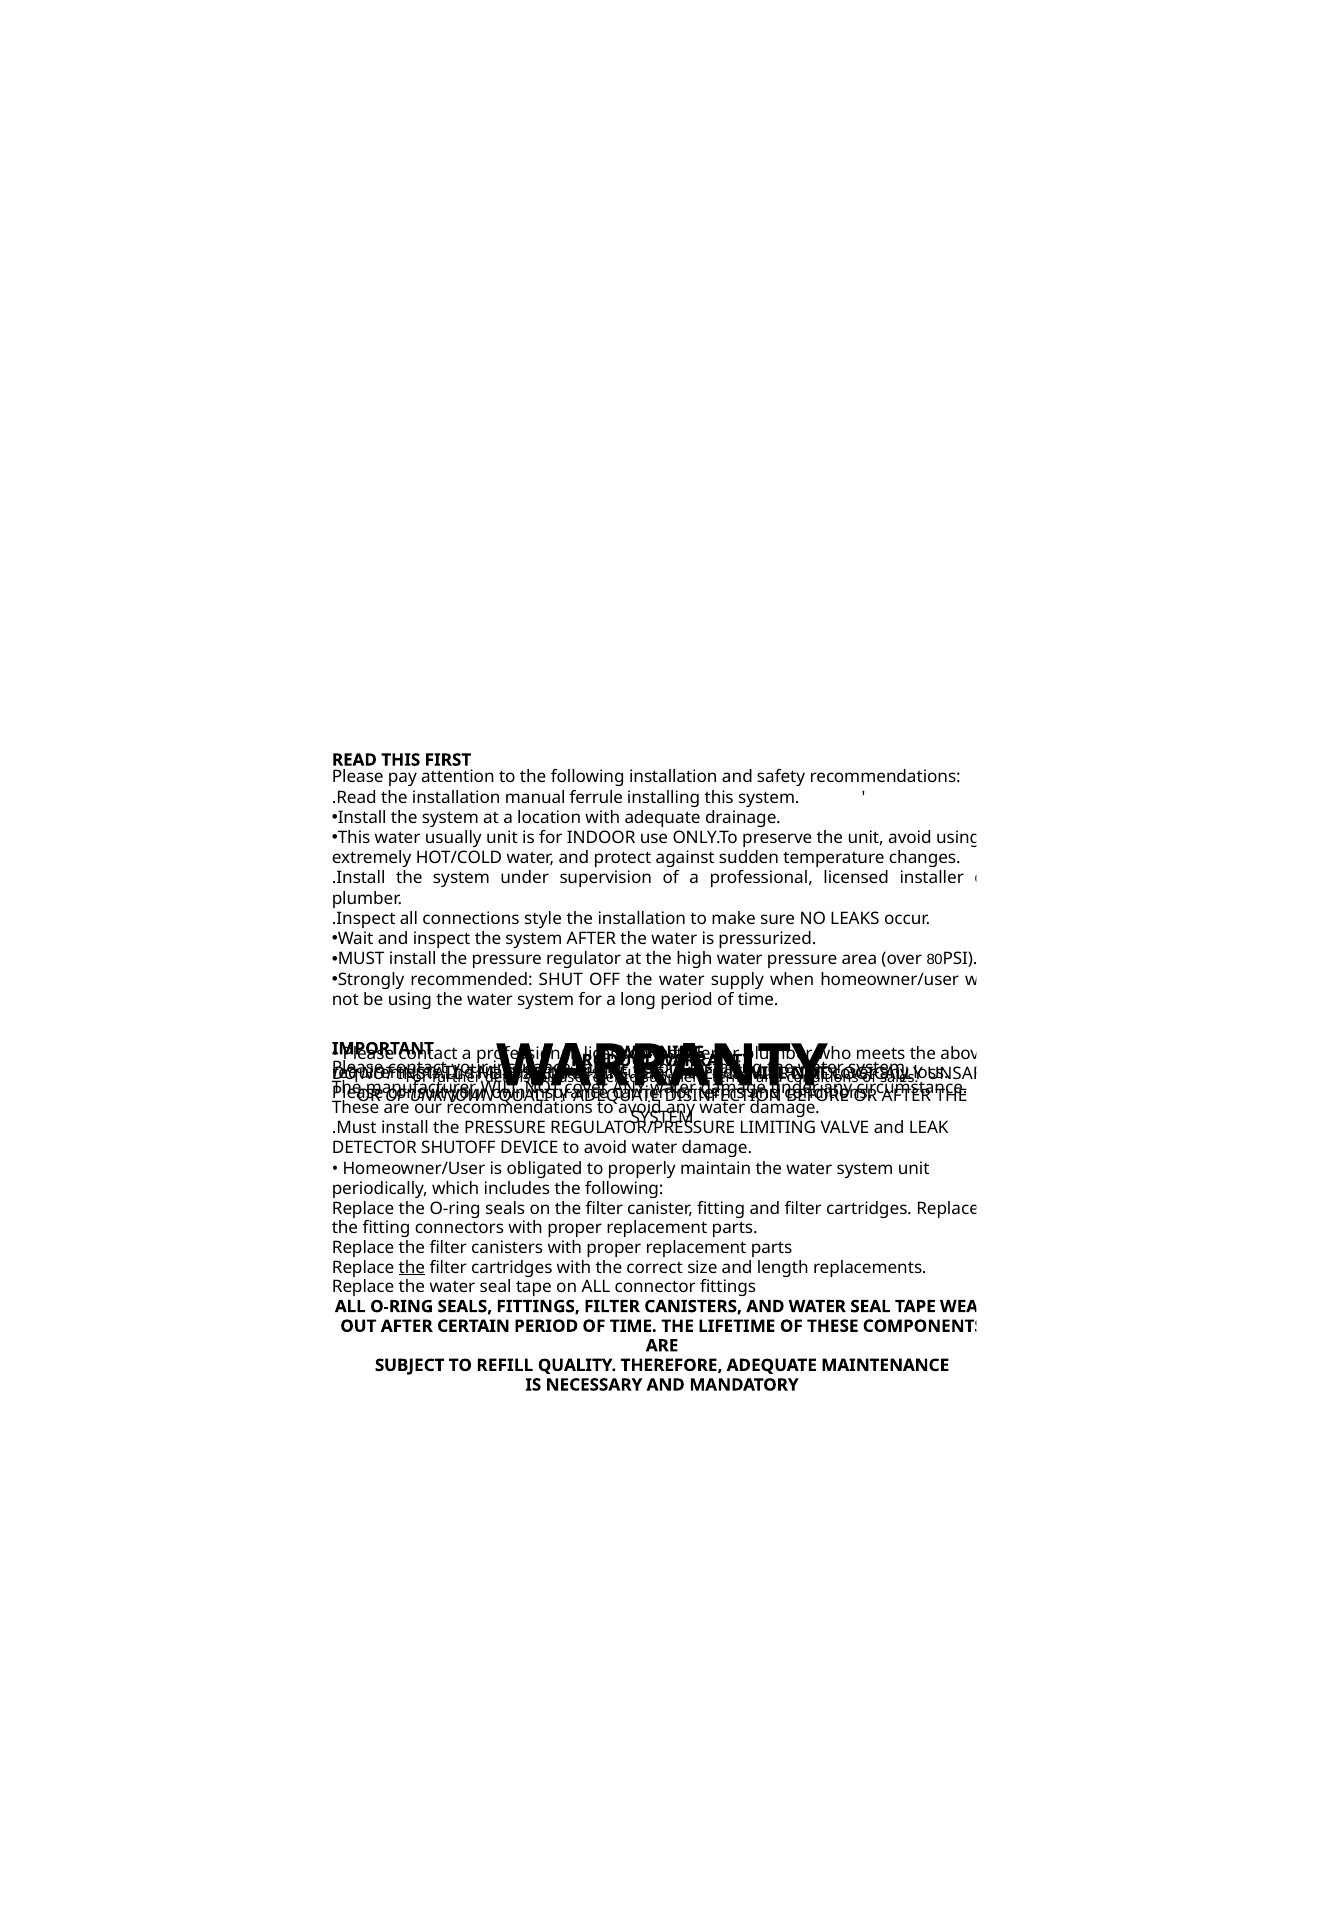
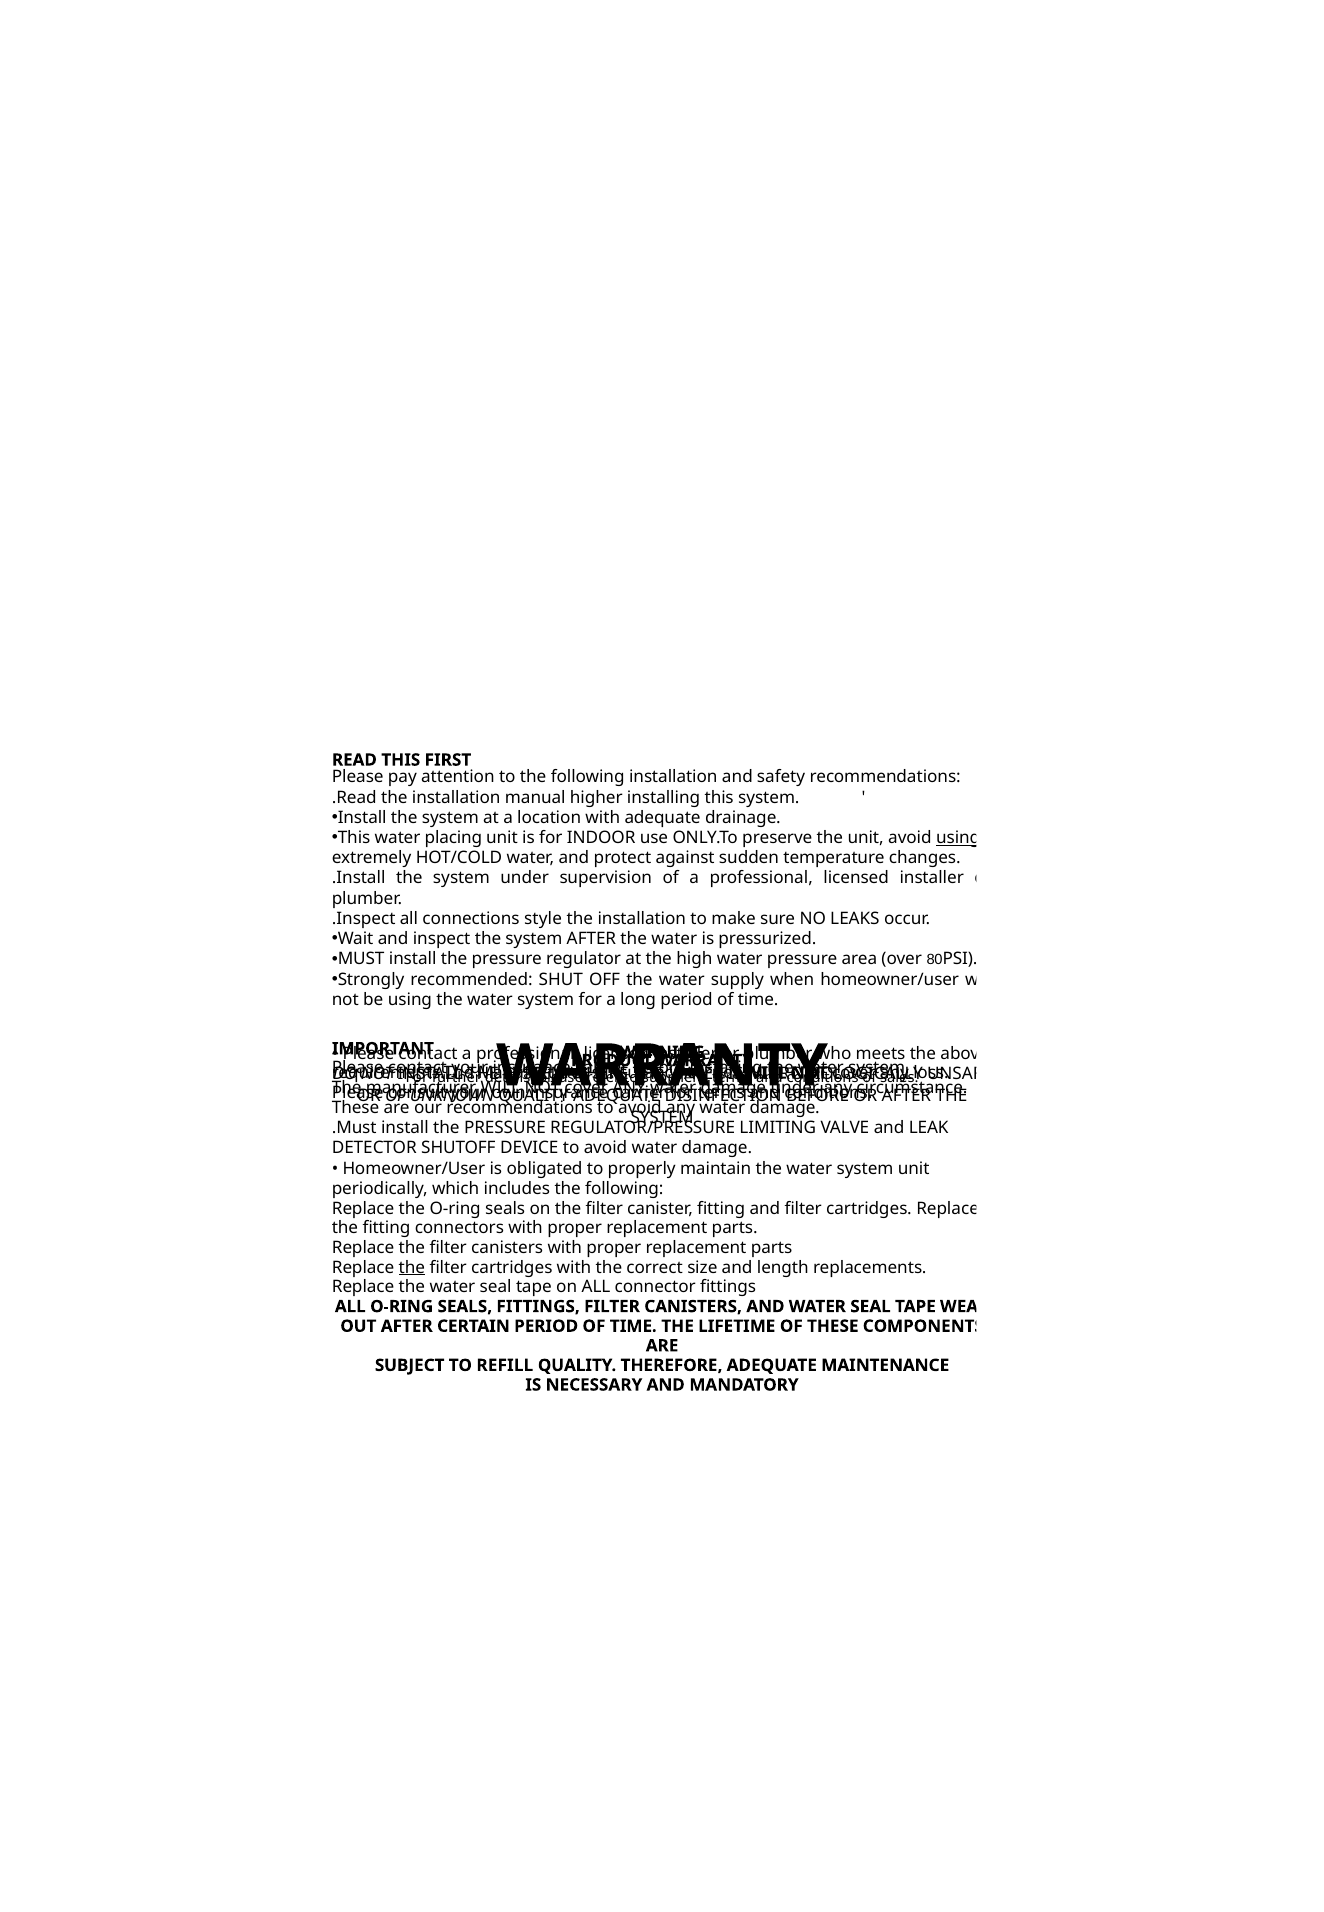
ferrule: ferrule -> higher
usually: usually -> placing
using at (958, 838) underline: none -> present
